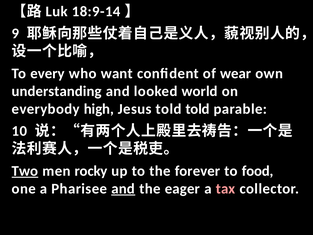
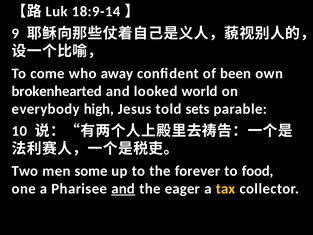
every: every -> come
want: want -> away
wear: wear -> been
understanding: understanding -> brokenhearted
told told: told -> sets
Two underline: present -> none
rocky: rocky -> some
tax colour: pink -> yellow
